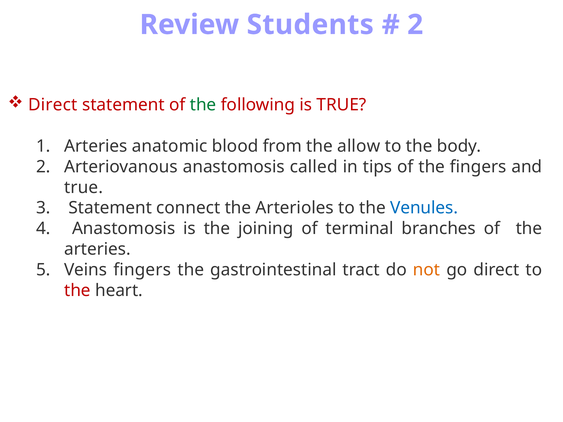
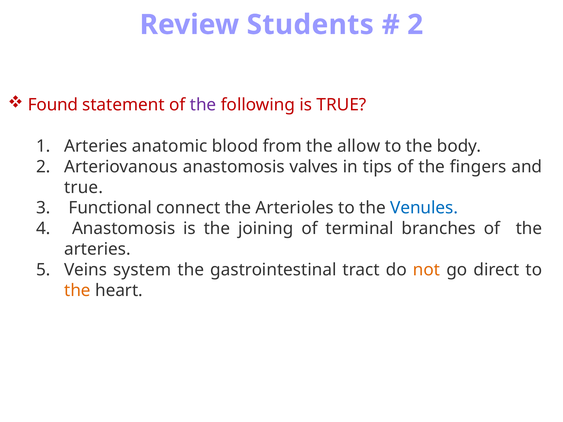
Direct at (53, 105): Direct -> Found
the at (203, 105) colour: green -> purple
called: called -> valves
Statement at (110, 208): Statement -> Functional
Veins fingers: fingers -> system
the at (77, 291) colour: red -> orange
